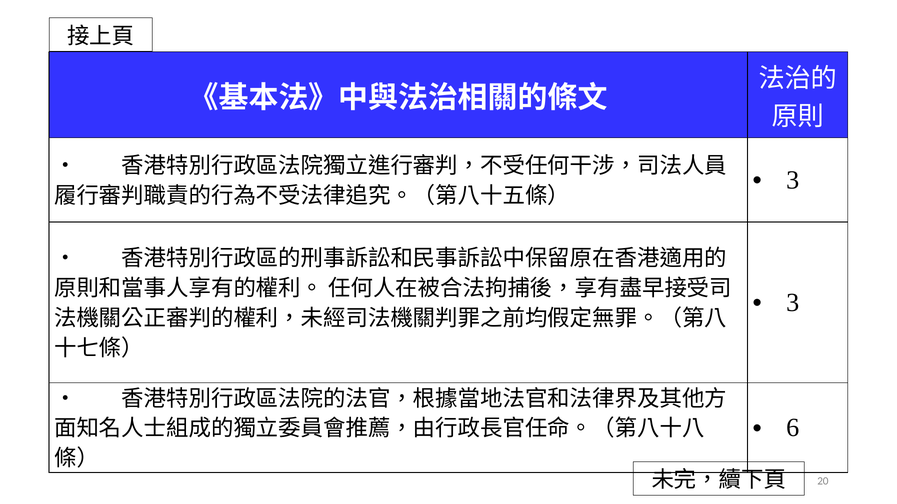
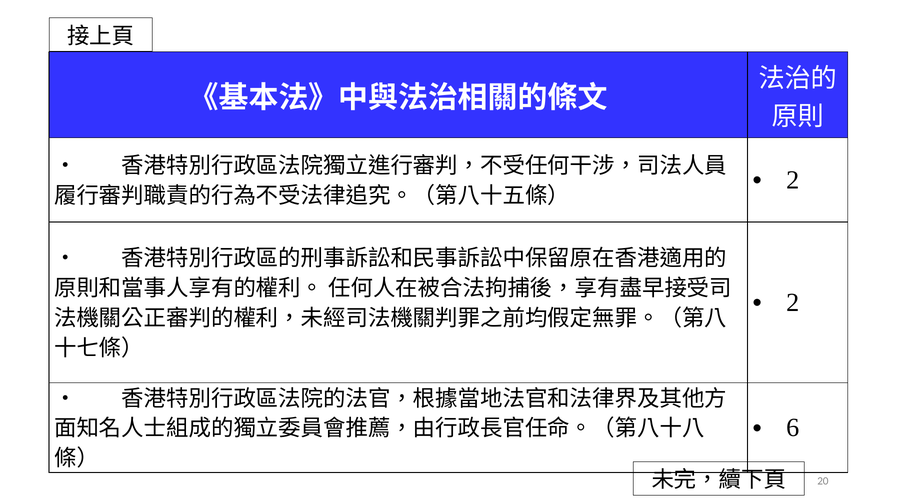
3 at (793, 180): 3 -> 2
3 at (793, 303): 3 -> 2
